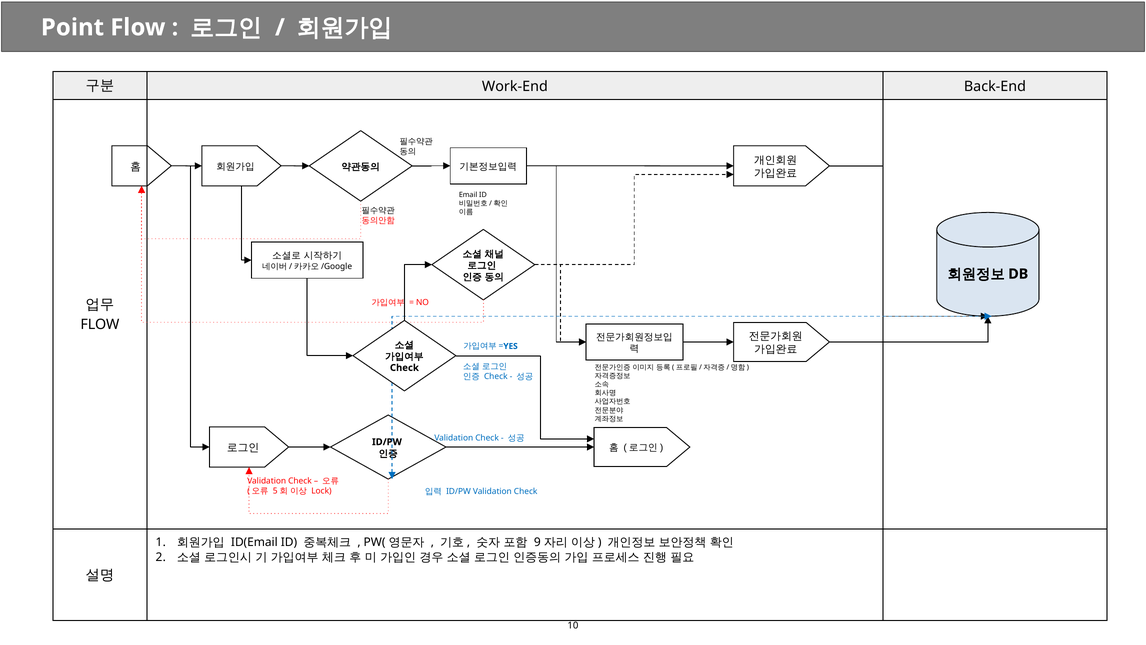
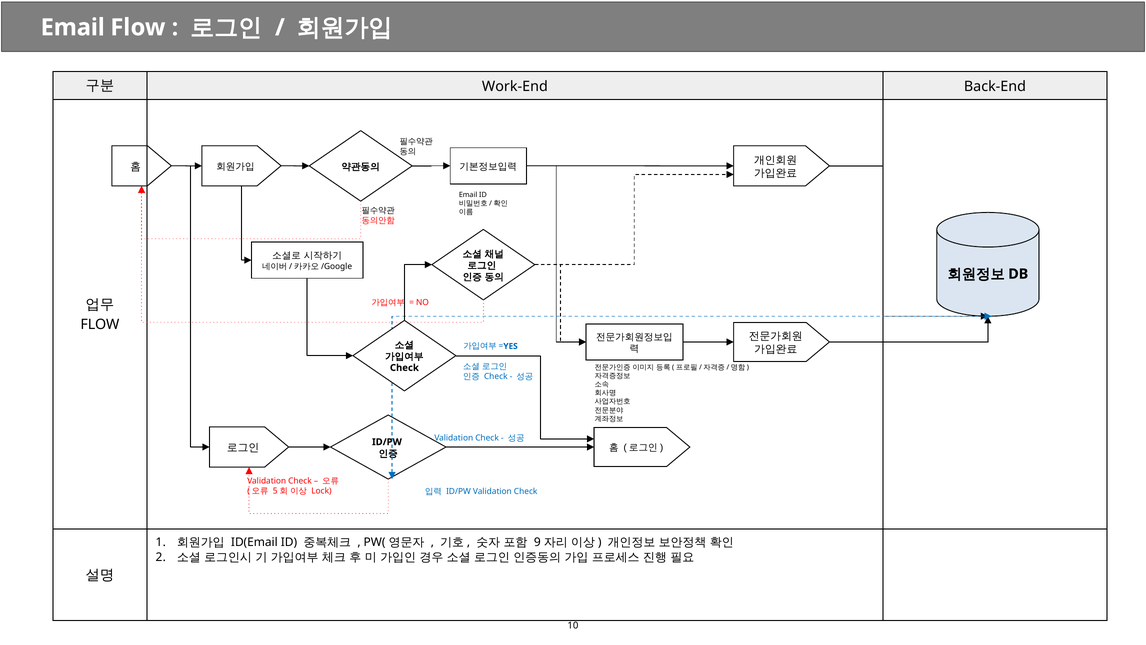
Point at (72, 27): Point -> Email
